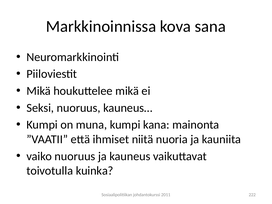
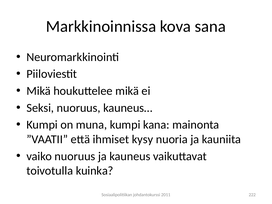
niitä: niitä -> kysy
